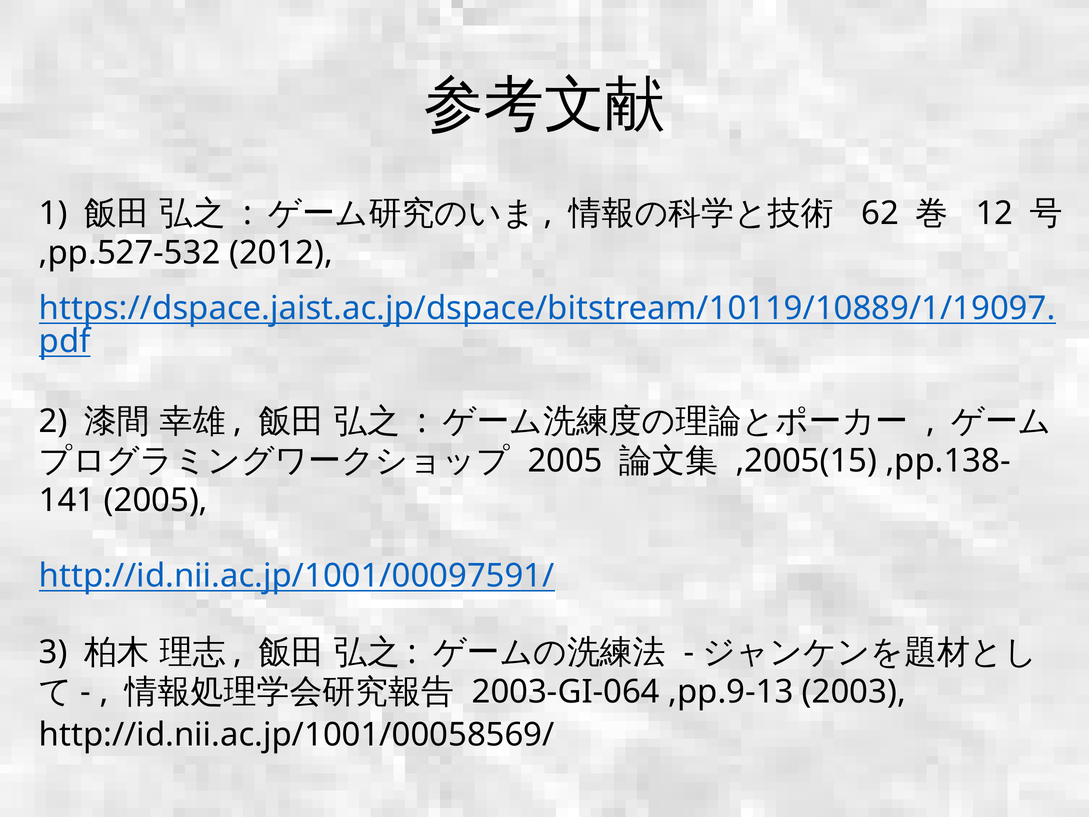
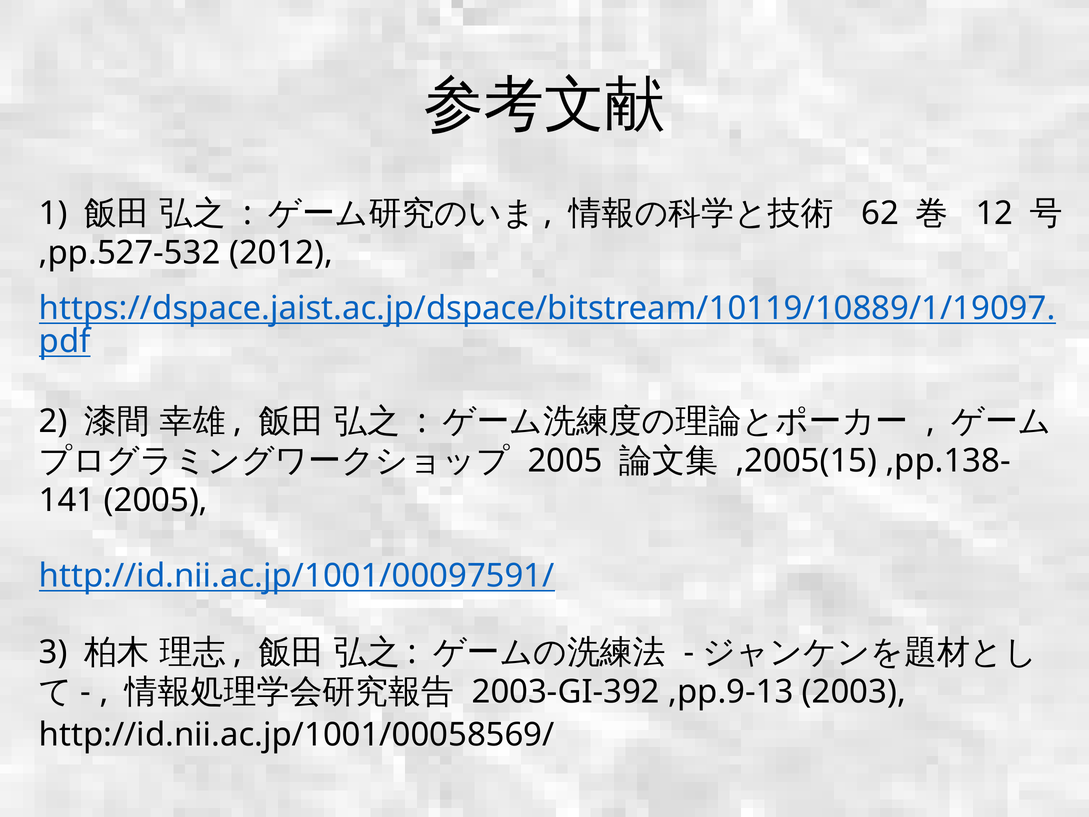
2003-GI-064: 2003-GI-064 -> 2003-GI-392
